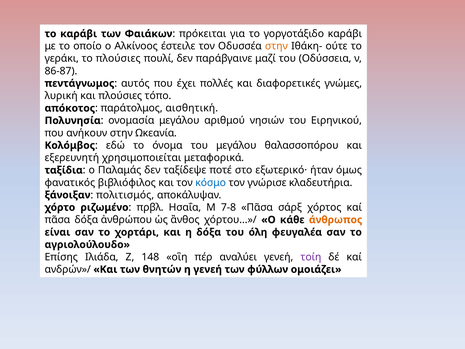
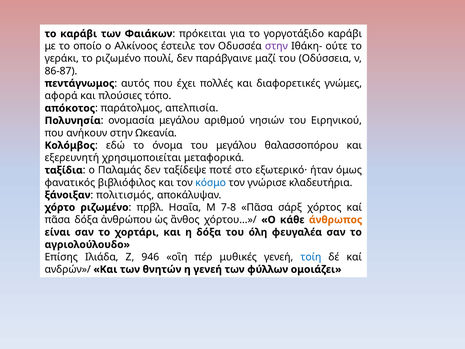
στην at (276, 46) colour: orange -> purple
το πλούσιες: πλούσιες -> ριζωμένο
λυρική: λυρική -> αφορά
αισθητική: αισθητική -> απελπισία
148: 148 -> 946
αναλύει: αναλύει -> μυθικές
τοίη colour: purple -> blue
